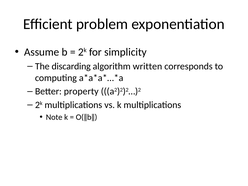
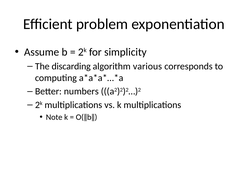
written: written -> various
property: property -> numbers
